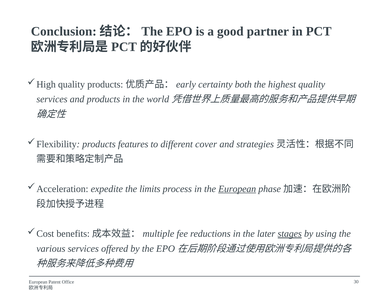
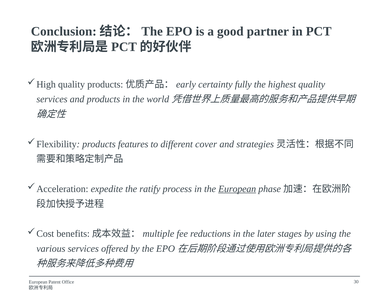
both: both -> fully
limits: limits -> ratify
stages underline: present -> none
